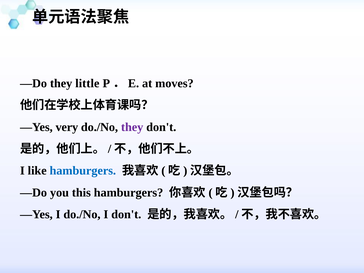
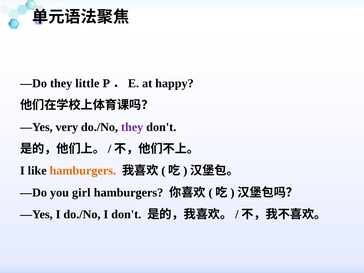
moves: moves -> happy
hamburgers at (83, 171) colour: blue -> orange
this: this -> girl
